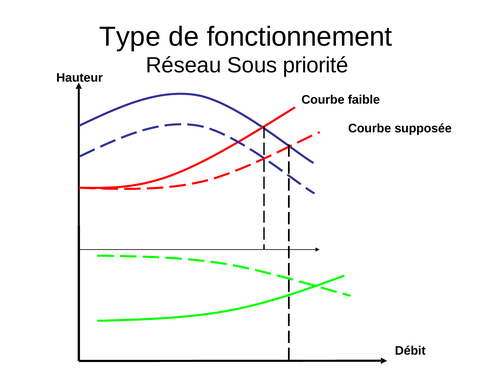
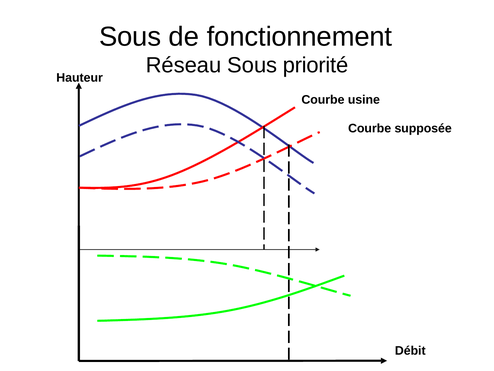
Type at (130, 37): Type -> Sous
faible: faible -> usine
